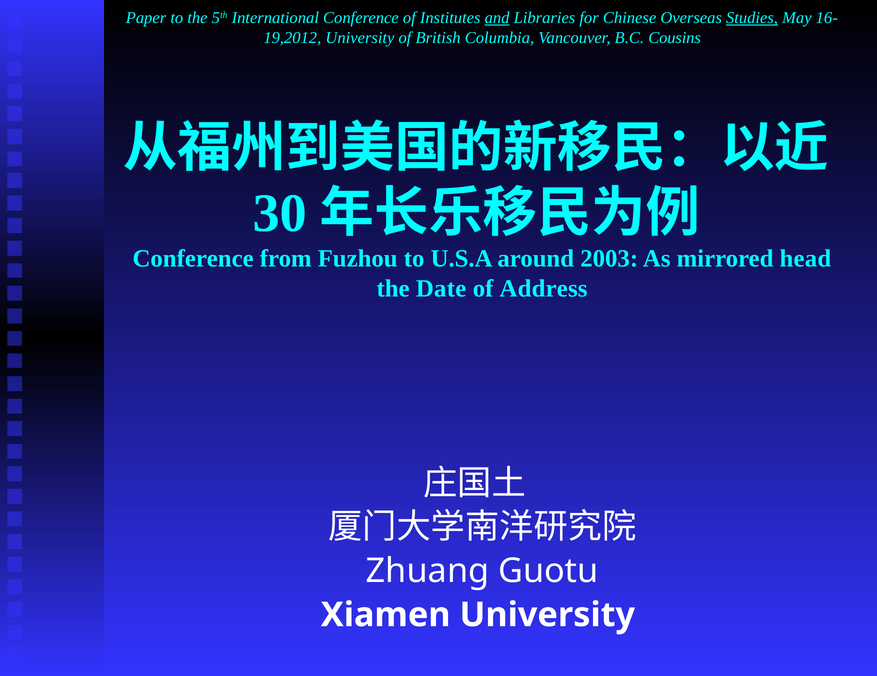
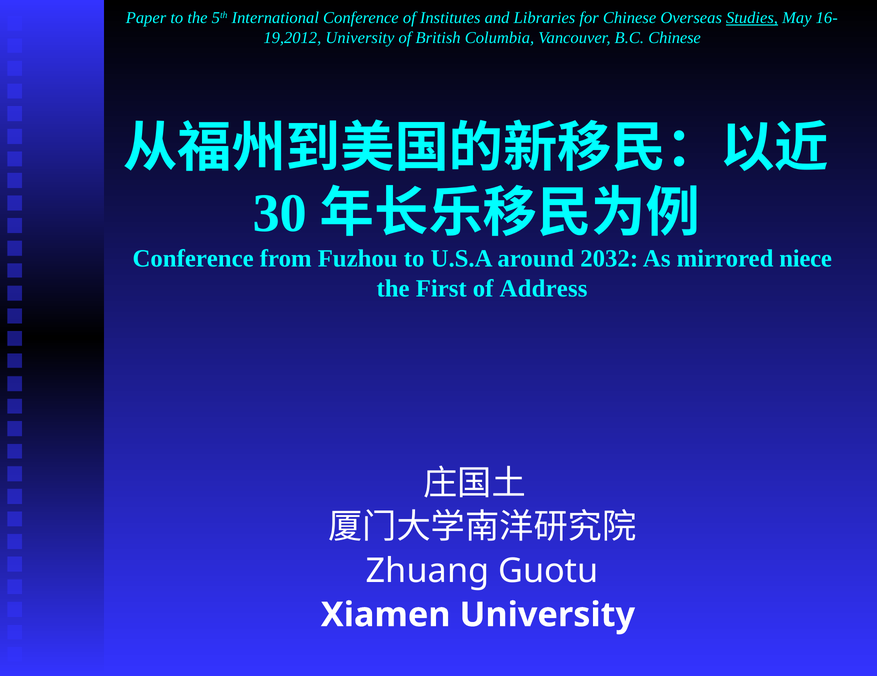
and underline: present -> none
B.C Cousins: Cousins -> Chinese
2003: 2003 -> 2032
head: head -> niece
Date: Date -> First
